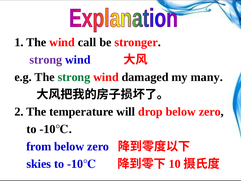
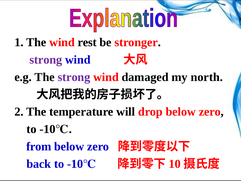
call: call -> rest
strong at (74, 77) colour: green -> purple
many: many -> north
skies: skies -> back
